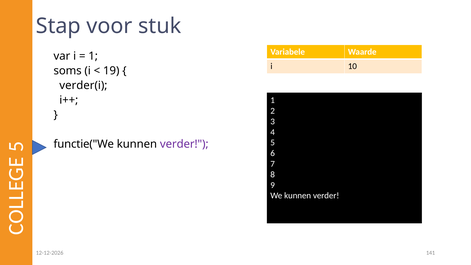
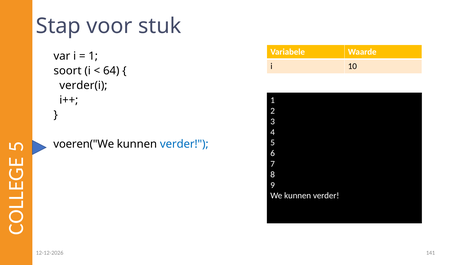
soms: soms -> soort
19: 19 -> 64
functie("We: functie("We -> voeren("We
verder at (184, 144) colour: purple -> blue
